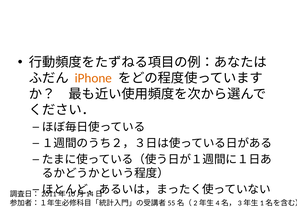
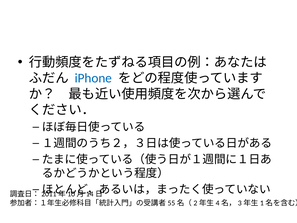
iPhone colour: orange -> blue
